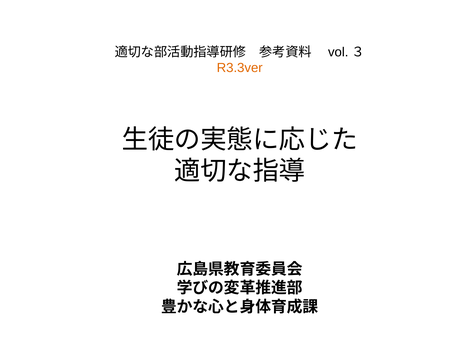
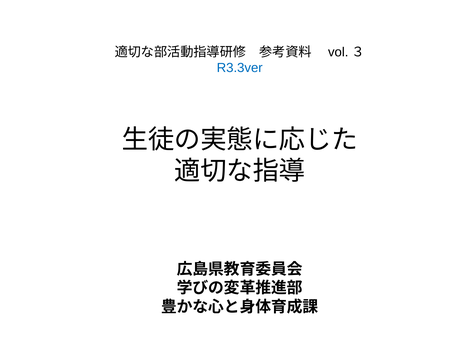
R3.3ver colour: orange -> blue
